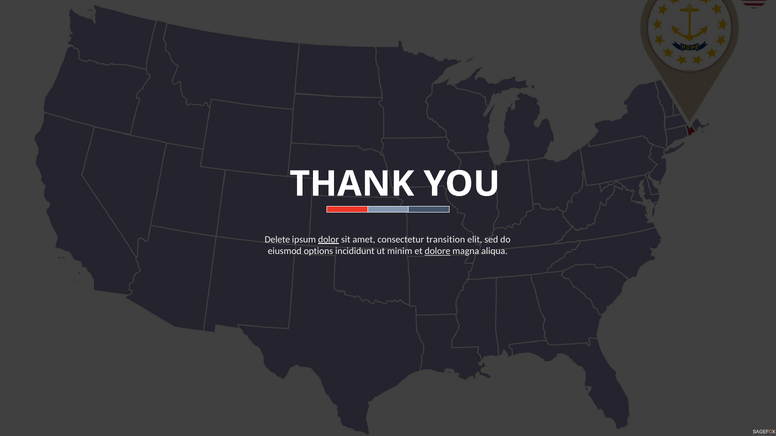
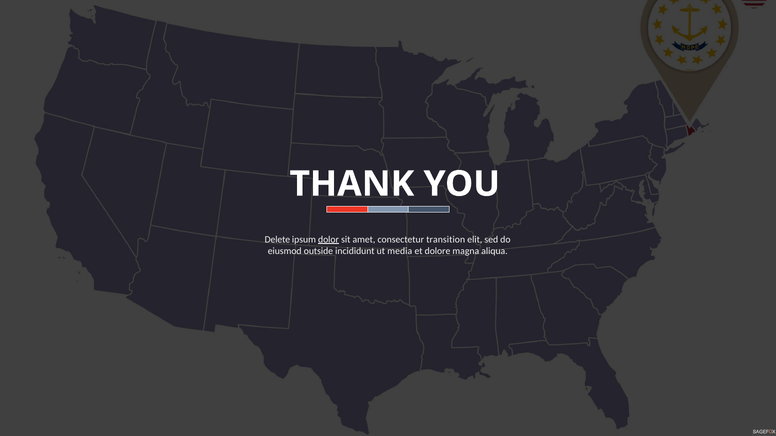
options: options -> outside
minim: minim -> media
dolore underline: present -> none
